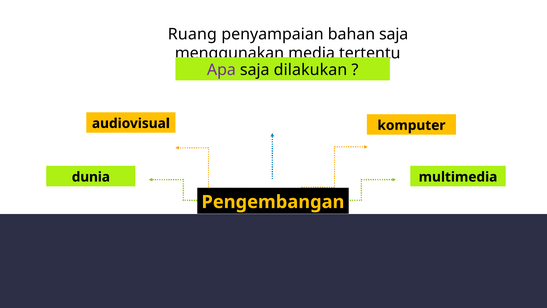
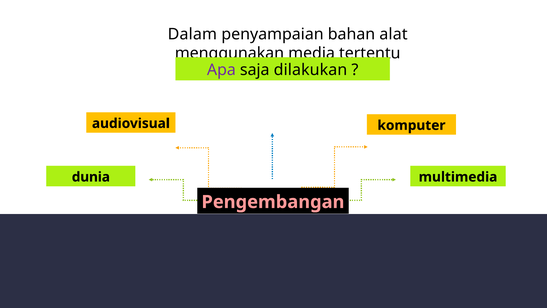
Ruang: Ruang -> Dalam
bahan saja: saja -> alat
Pengembangan colour: yellow -> pink
